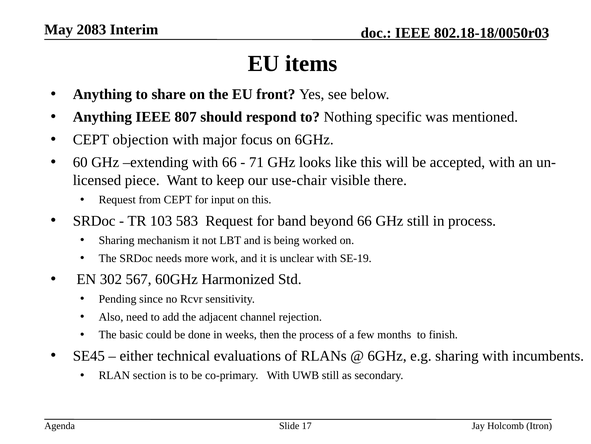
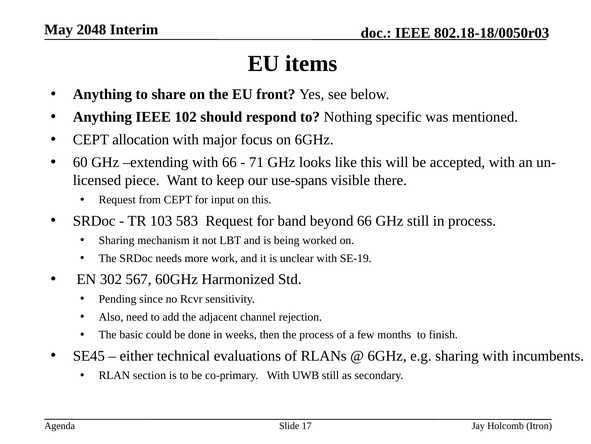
2083: 2083 -> 2048
807: 807 -> 102
objection: objection -> allocation
use-chair: use-chair -> use-spans
